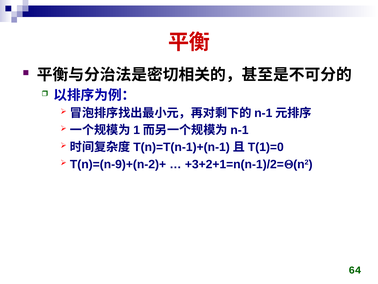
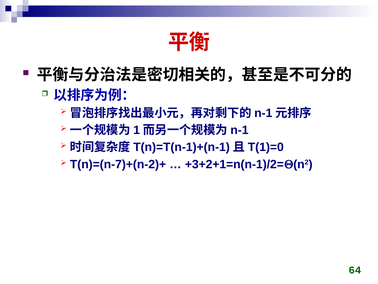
T(n)=(n-9)+(n-2)+: T(n)=(n-9)+(n-2)+ -> T(n)=(n-7)+(n-2)+
